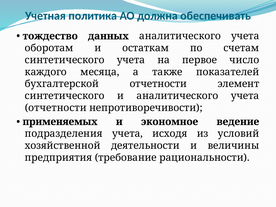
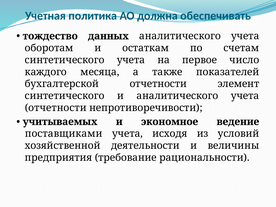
применяемых: применяемых -> учитываемых
подразделения: подразделения -> поставщиками
